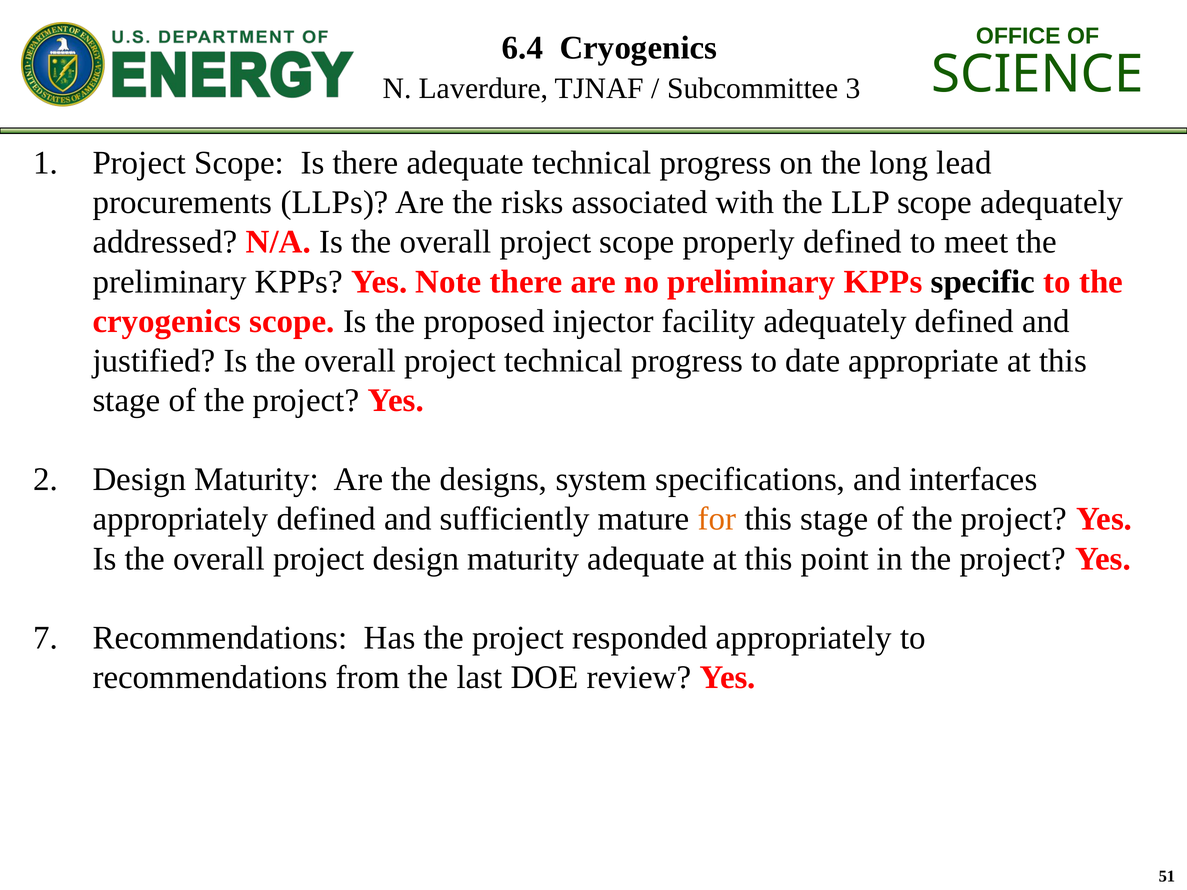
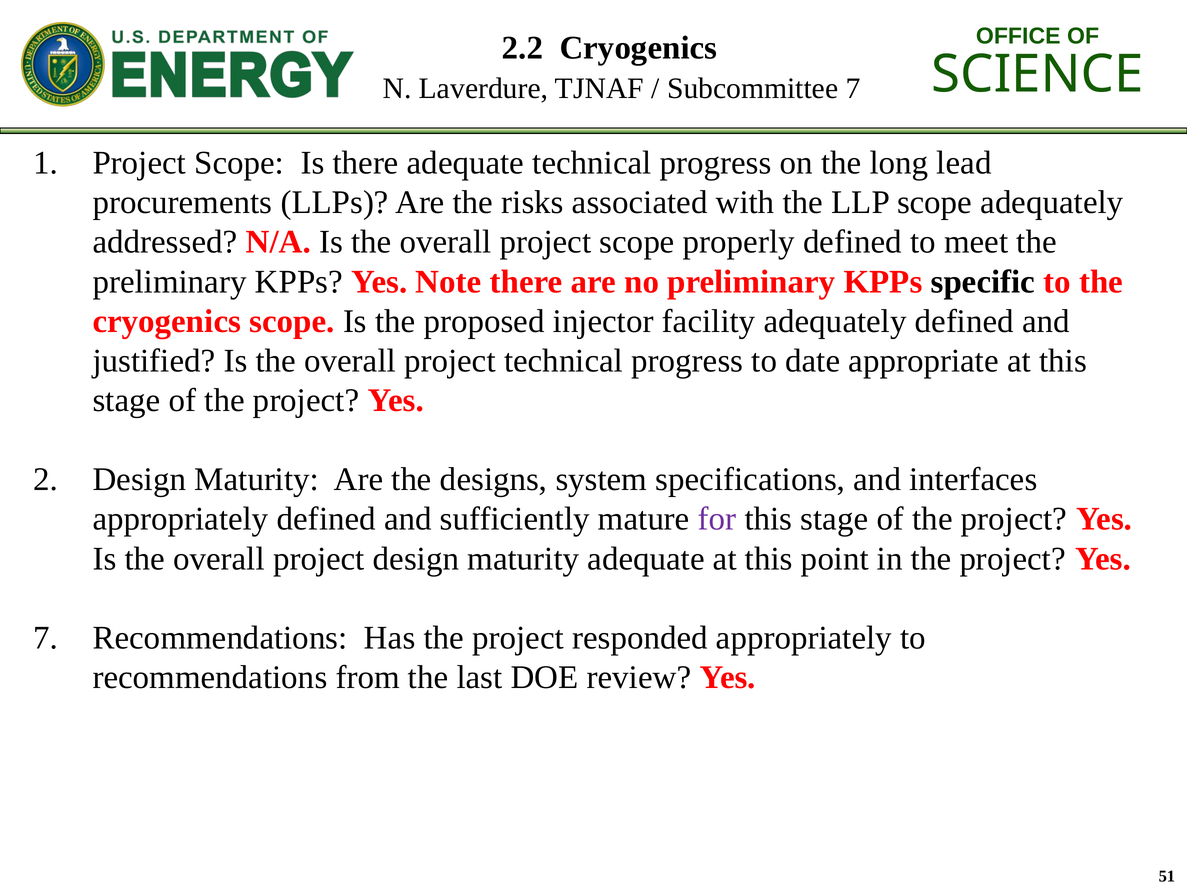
6.4: 6.4 -> 2.2
Subcommittee 3: 3 -> 7
for colour: orange -> purple
